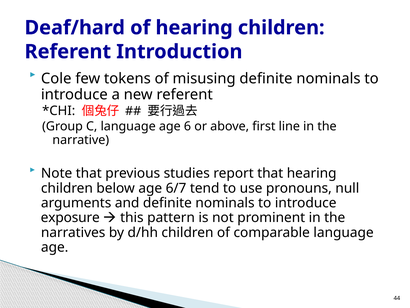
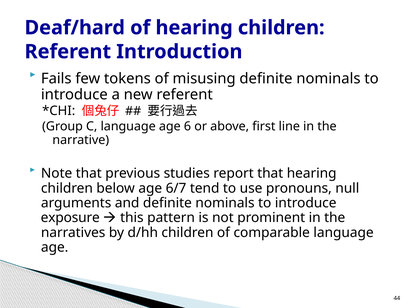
Cole: Cole -> Fails
